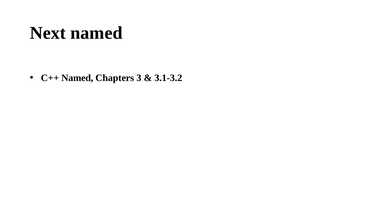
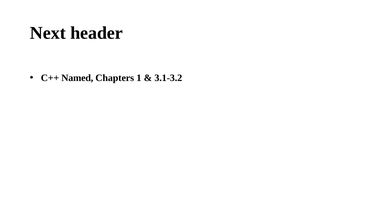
Next named: named -> header
3: 3 -> 1
